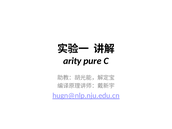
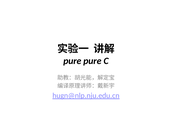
arity at (72, 61): arity -> pure
